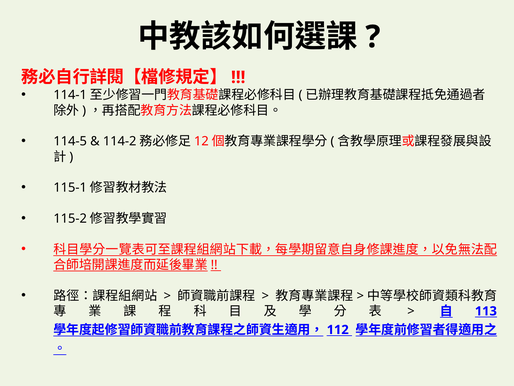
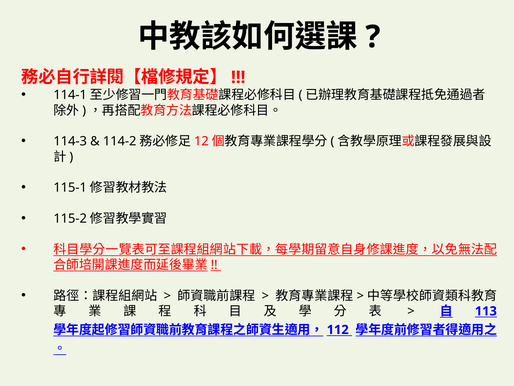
114-5: 114-5 -> 114-3
